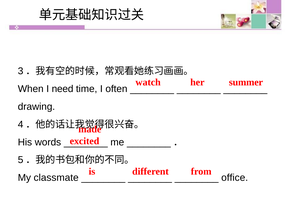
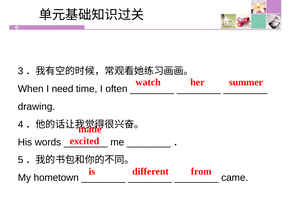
classmate: classmate -> hometown
office: office -> came
